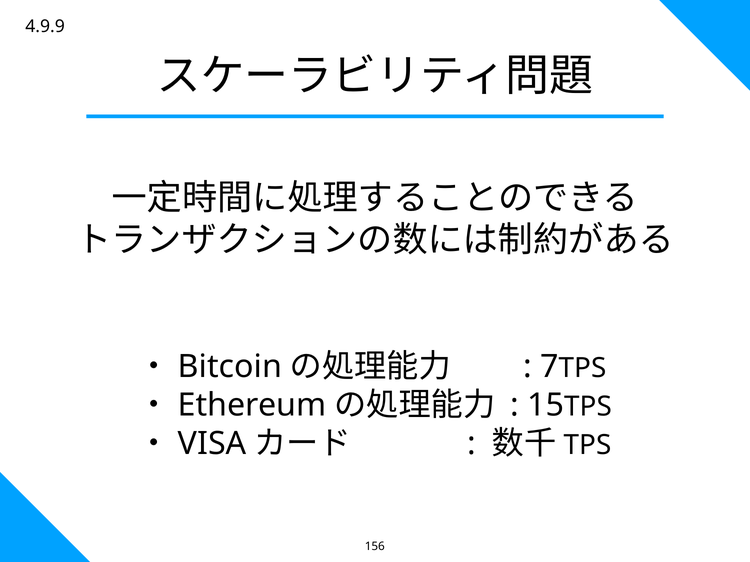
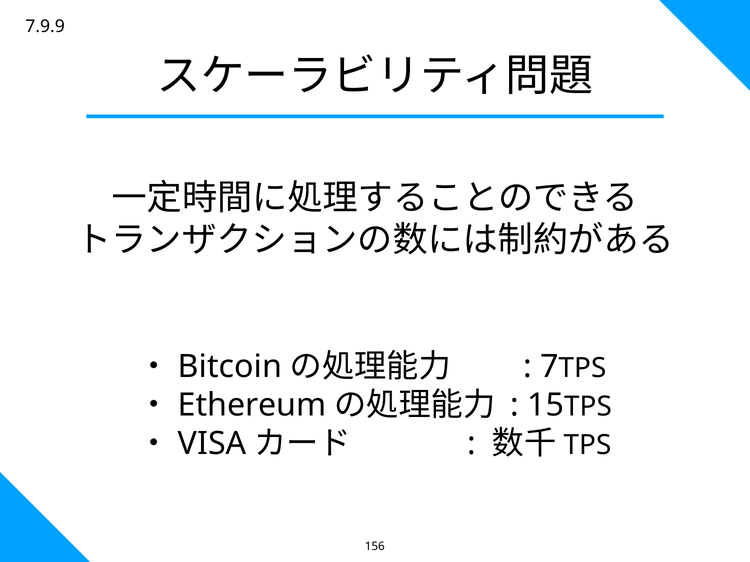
4.9.9: 4.9.9 -> 7.9.9
